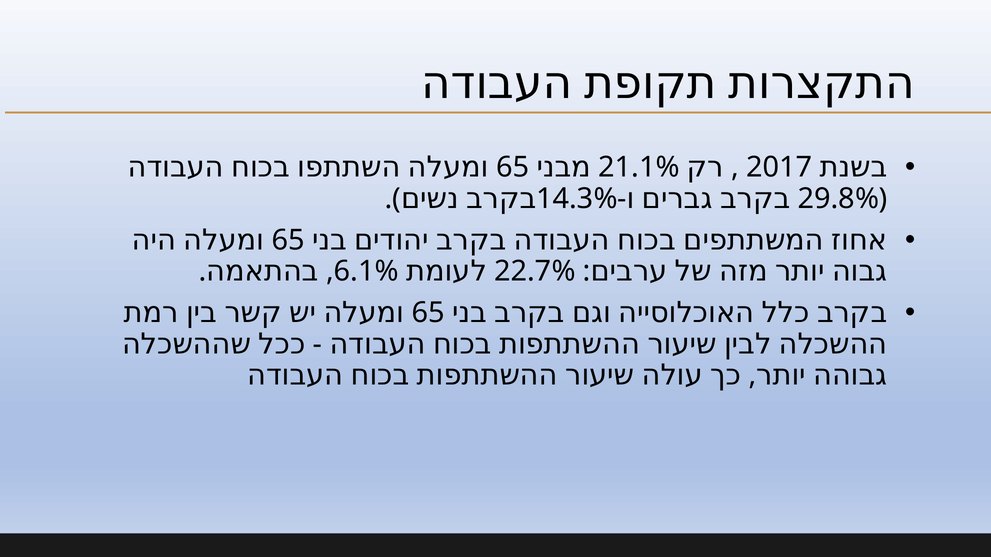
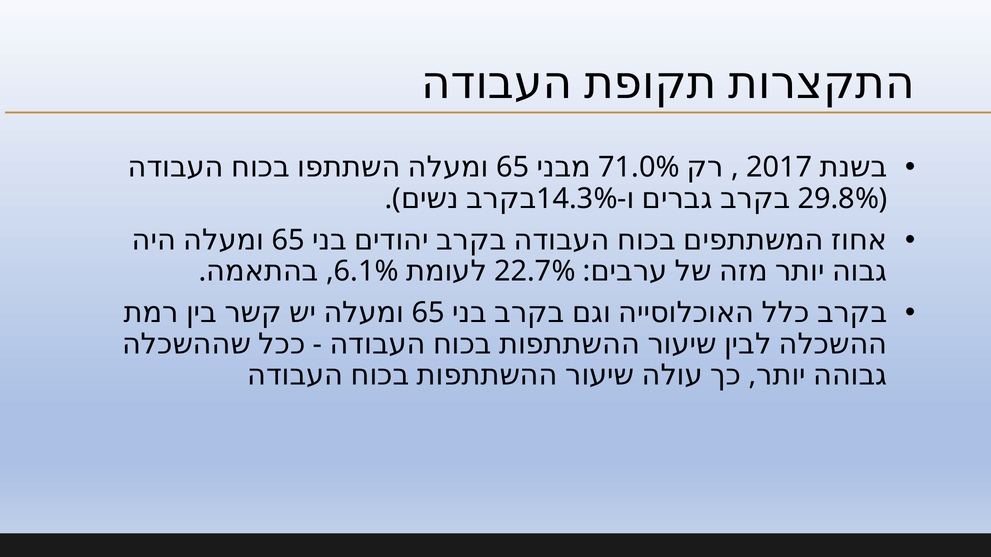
21.1%: 21.1% -> 71.0%
